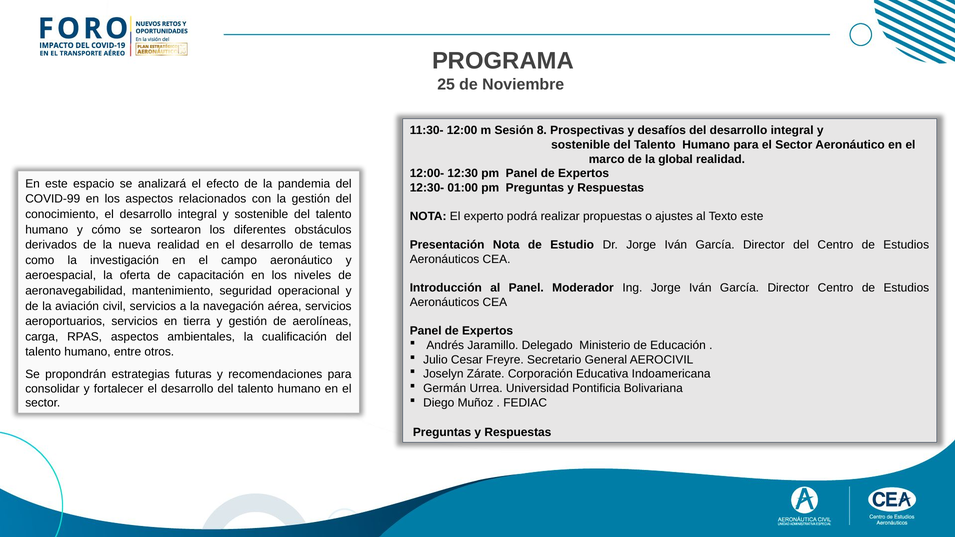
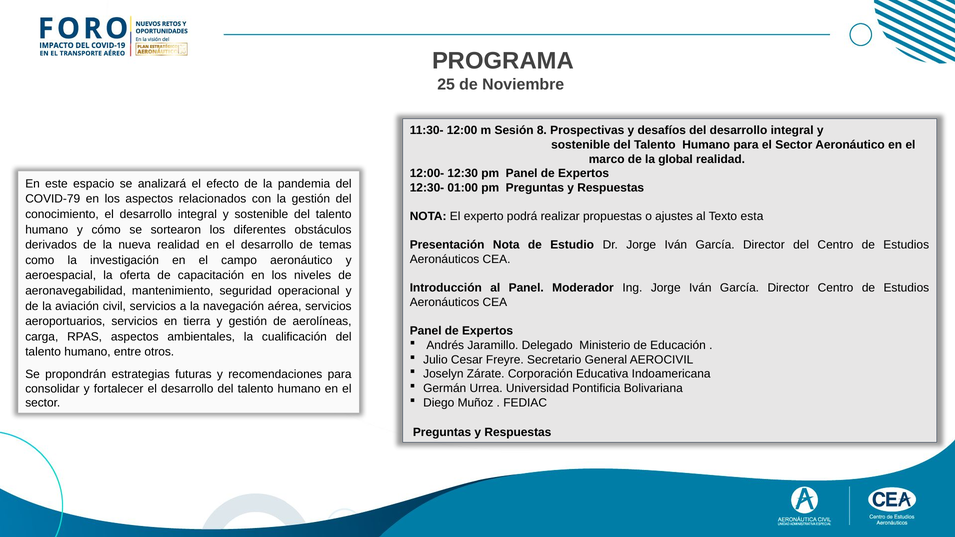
COVID-99: COVID-99 -> COVID-79
Texto este: este -> esta
